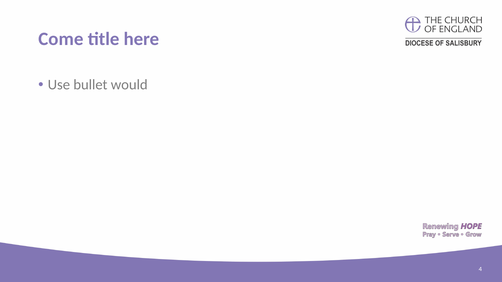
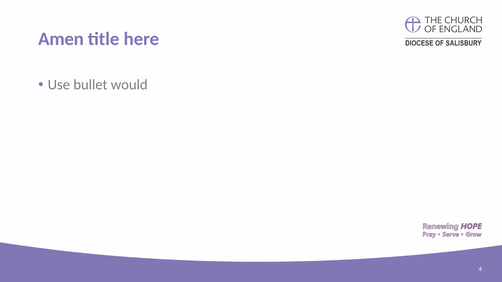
Come: Come -> Amen
